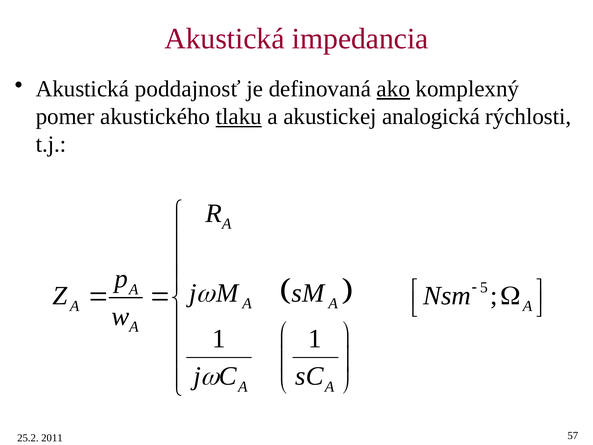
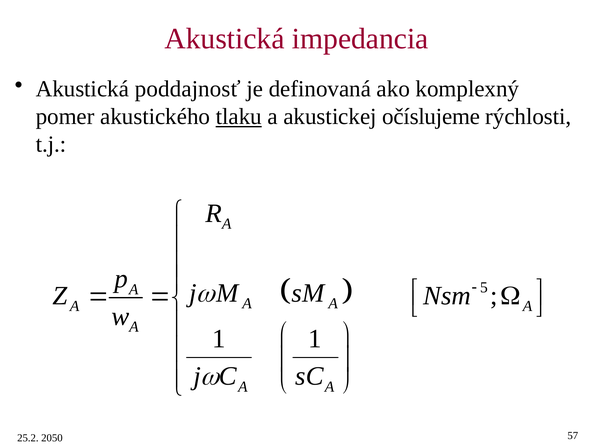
ako underline: present -> none
analogická: analogická -> očíslujeme
2011: 2011 -> 2050
